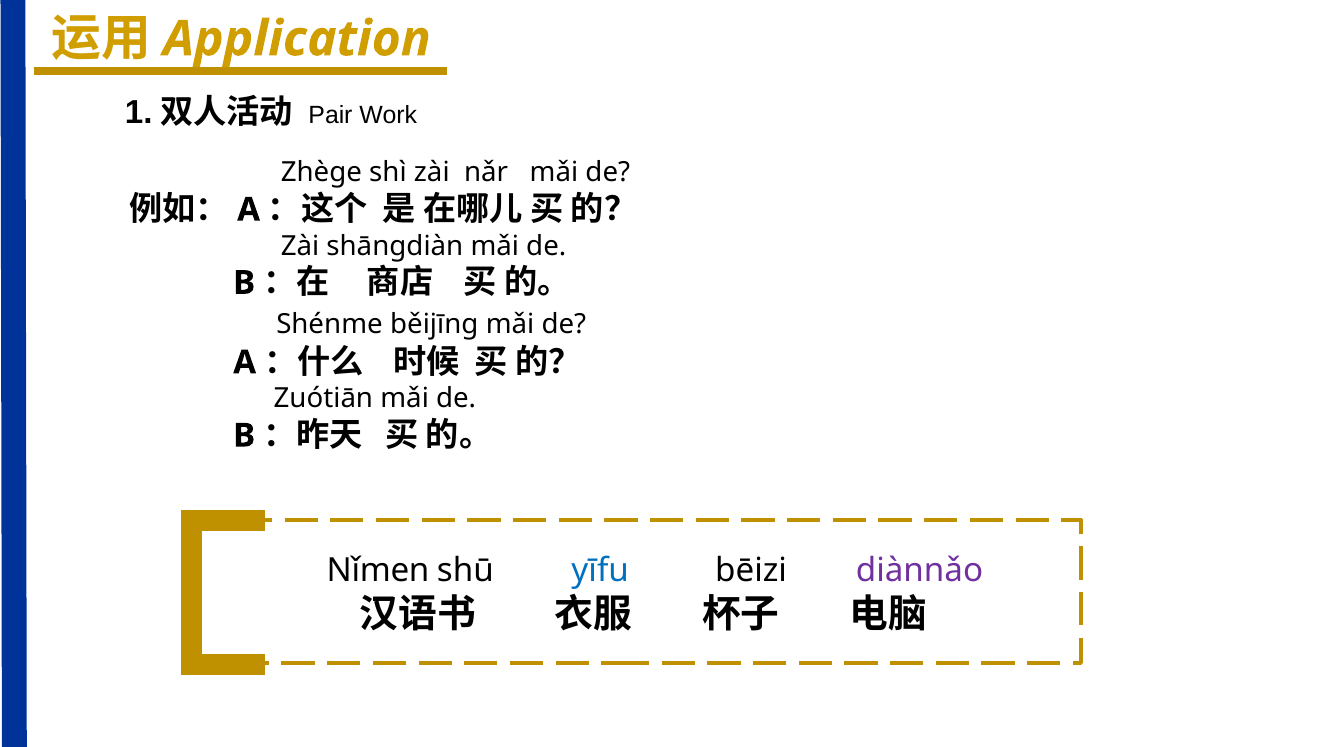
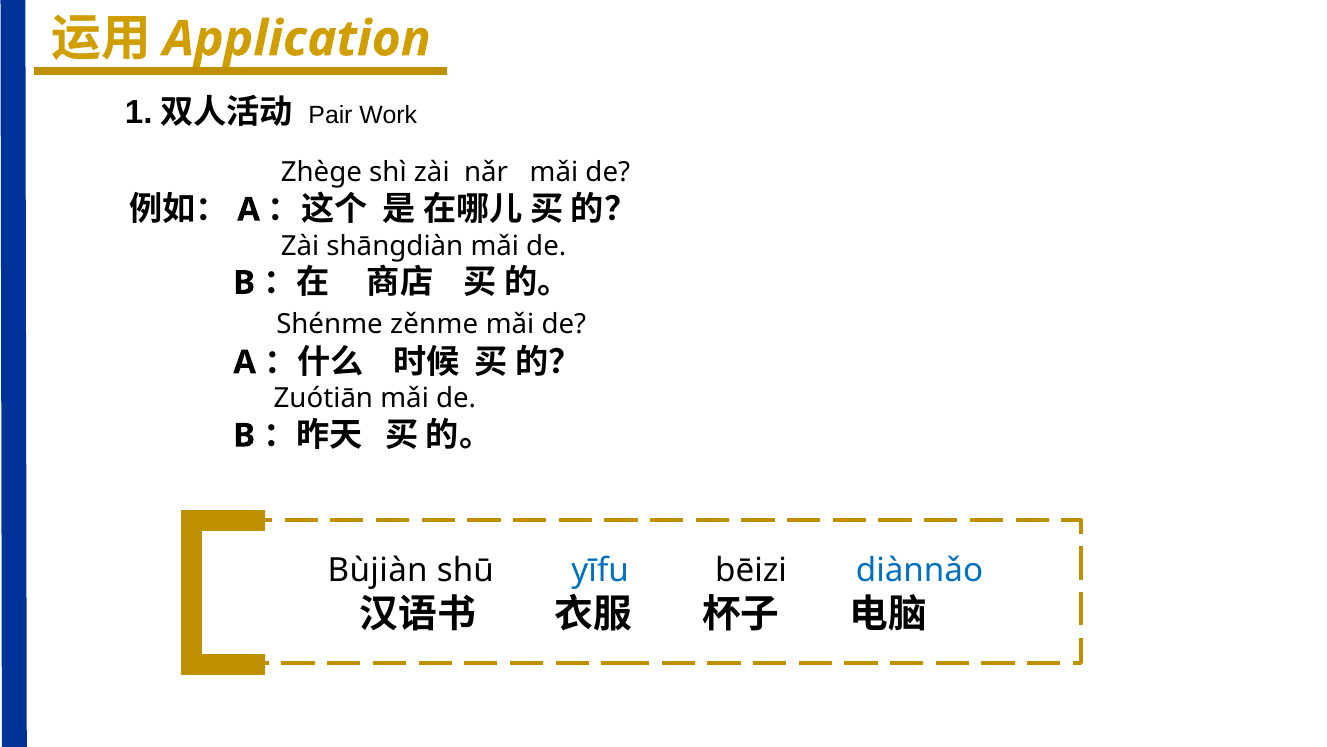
běijīng: běijīng -> zěnme
Nǐmen: Nǐmen -> Bùjiàn
diànnǎo colour: purple -> blue
